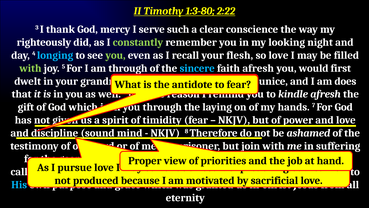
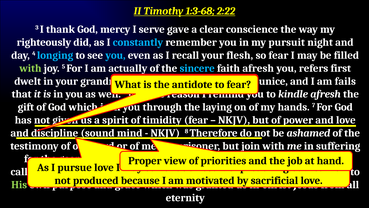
1:3-80: 1:3-80 -> 1:3-68
such: such -> gave
constantly colour: light green -> light blue
looking: looking -> pursuit
you at (116, 55) colour: light green -> light blue
so love: love -> fear
am through: through -> actually
would: would -> refers
does: does -> fails
His at (19, 184) colour: light blue -> light green
